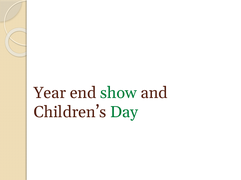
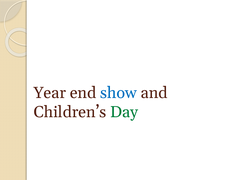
show colour: green -> blue
